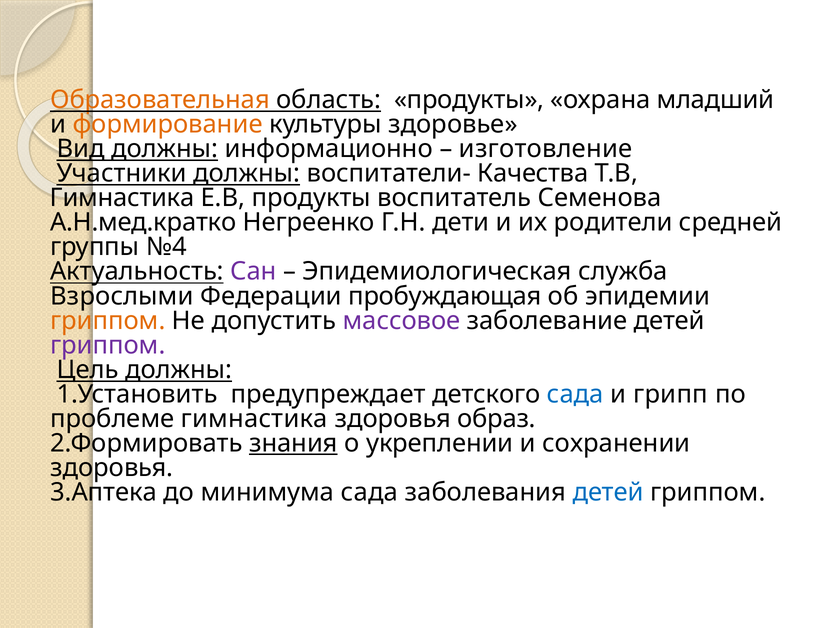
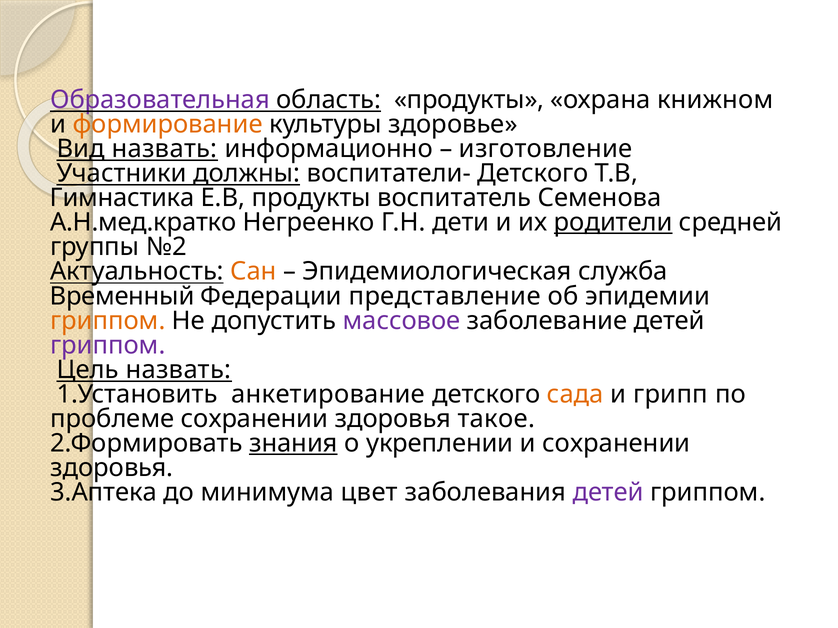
Образовательная colour: orange -> purple
младший: младший -> книжном
Вид должны: должны -> назвать
воспитатели- Качества: Качества -> Детского
родители underline: none -> present
№4: №4 -> №2
Сан colour: purple -> orange
Взрослыми: Взрослыми -> Временный
пробуждающая: пробуждающая -> представление
Цель должны: должны -> назвать
предупреждает: предупреждает -> анкетирование
сада at (575, 395) colour: blue -> orange
проблеме гимнастика: гимнастика -> сохранении
образ: образ -> такое
минимума сада: сада -> цвет
детей at (608, 493) colour: blue -> purple
